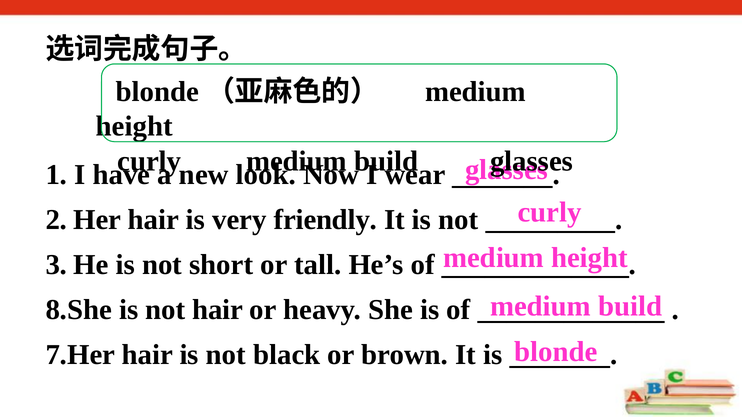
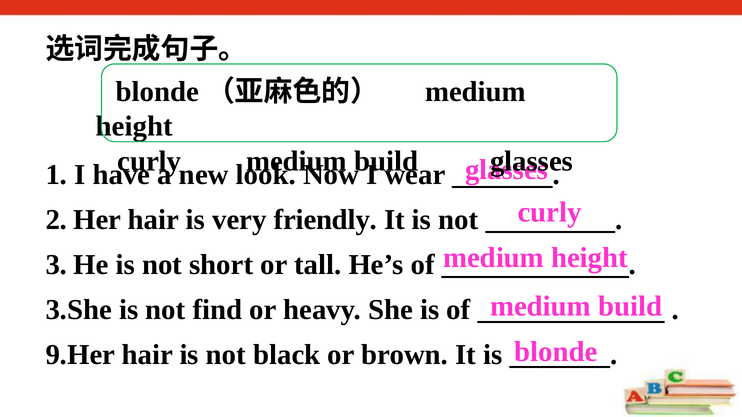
8.She: 8.She -> 3.She
not hair: hair -> find
7.Her: 7.Her -> 9.Her
